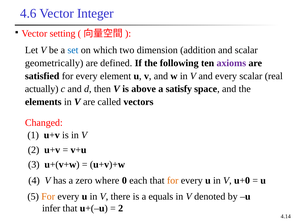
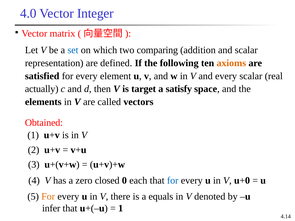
4.6: 4.6 -> 4.0
setting: setting -> matrix
dimension: dimension -> comparing
geometrically: geometrically -> representation
axioms colour: purple -> orange
above: above -> target
Changed: Changed -> Obtained
where: where -> closed
for at (173, 181) colour: orange -> blue
2 at (121, 208): 2 -> 1
